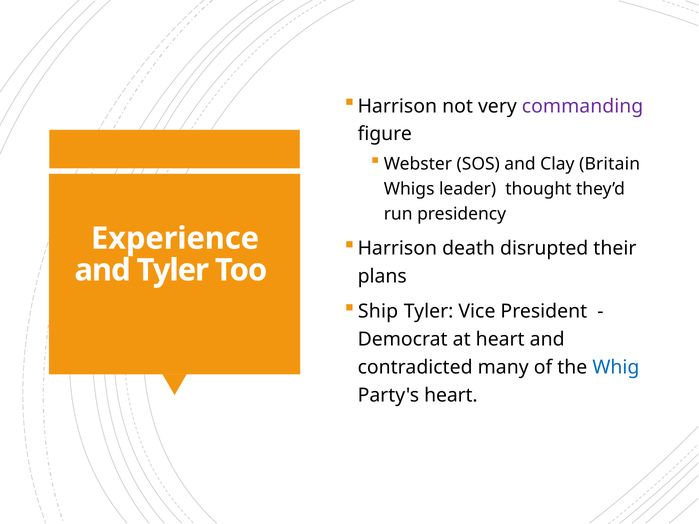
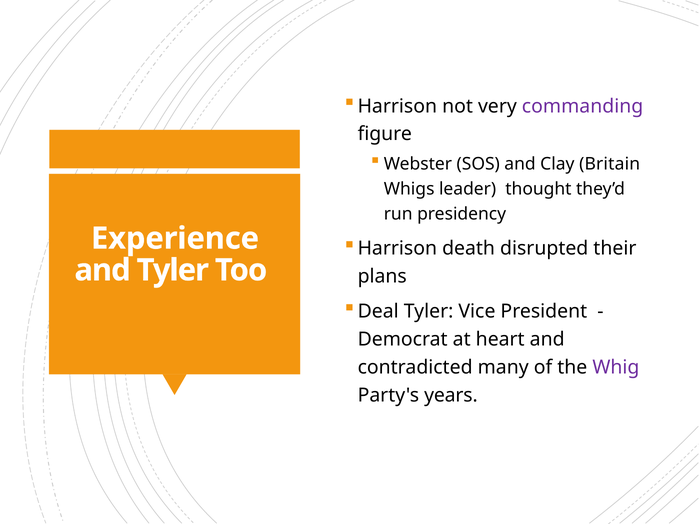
Ship: Ship -> Deal
Whig colour: blue -> purple
Party's heart: heart -> years
